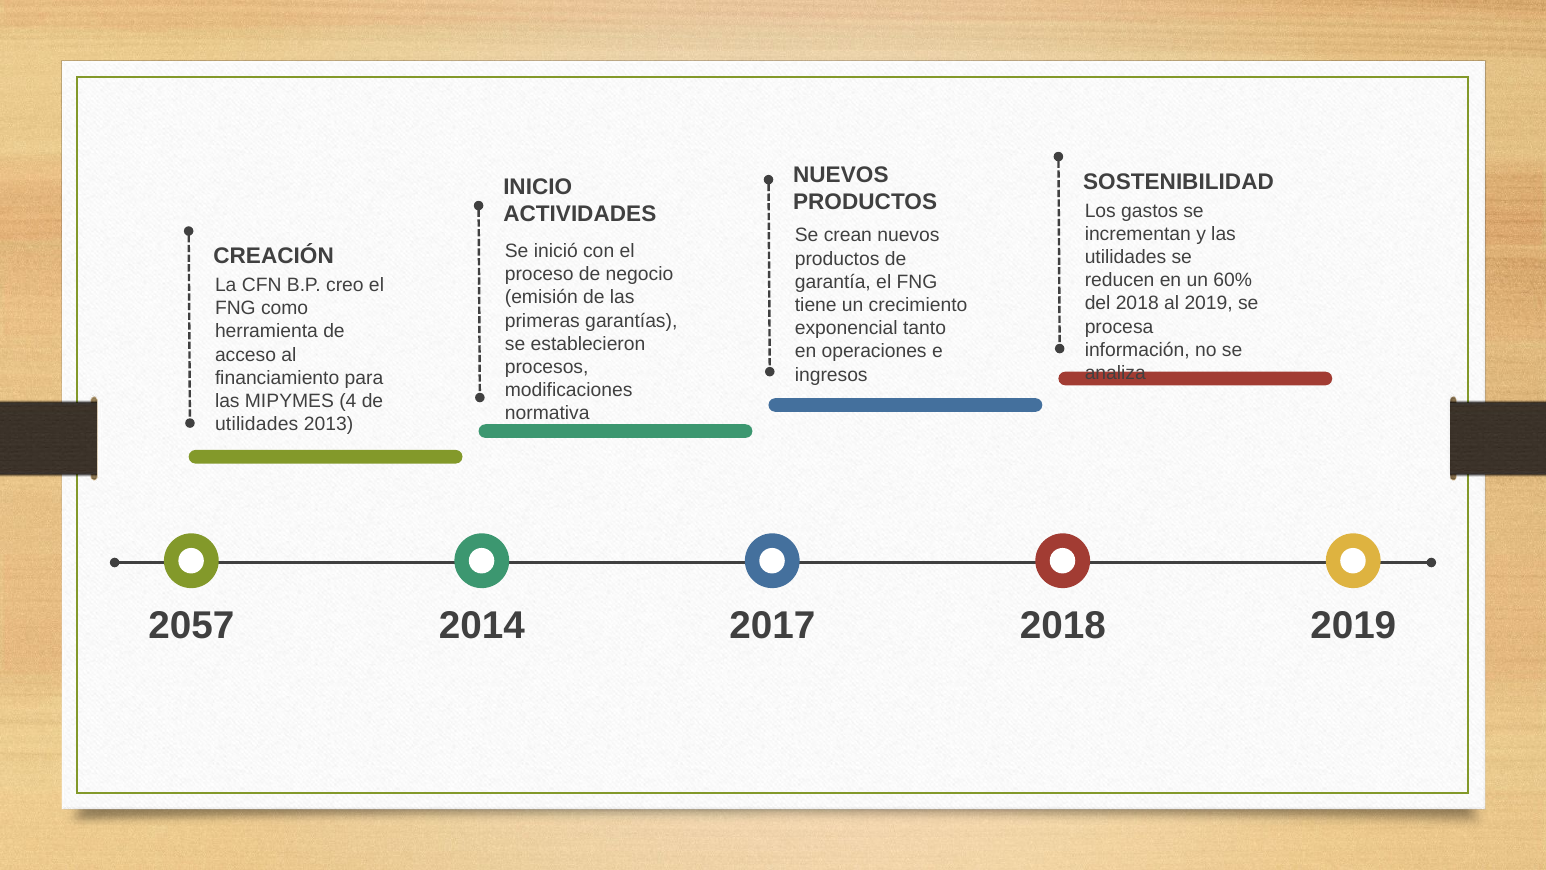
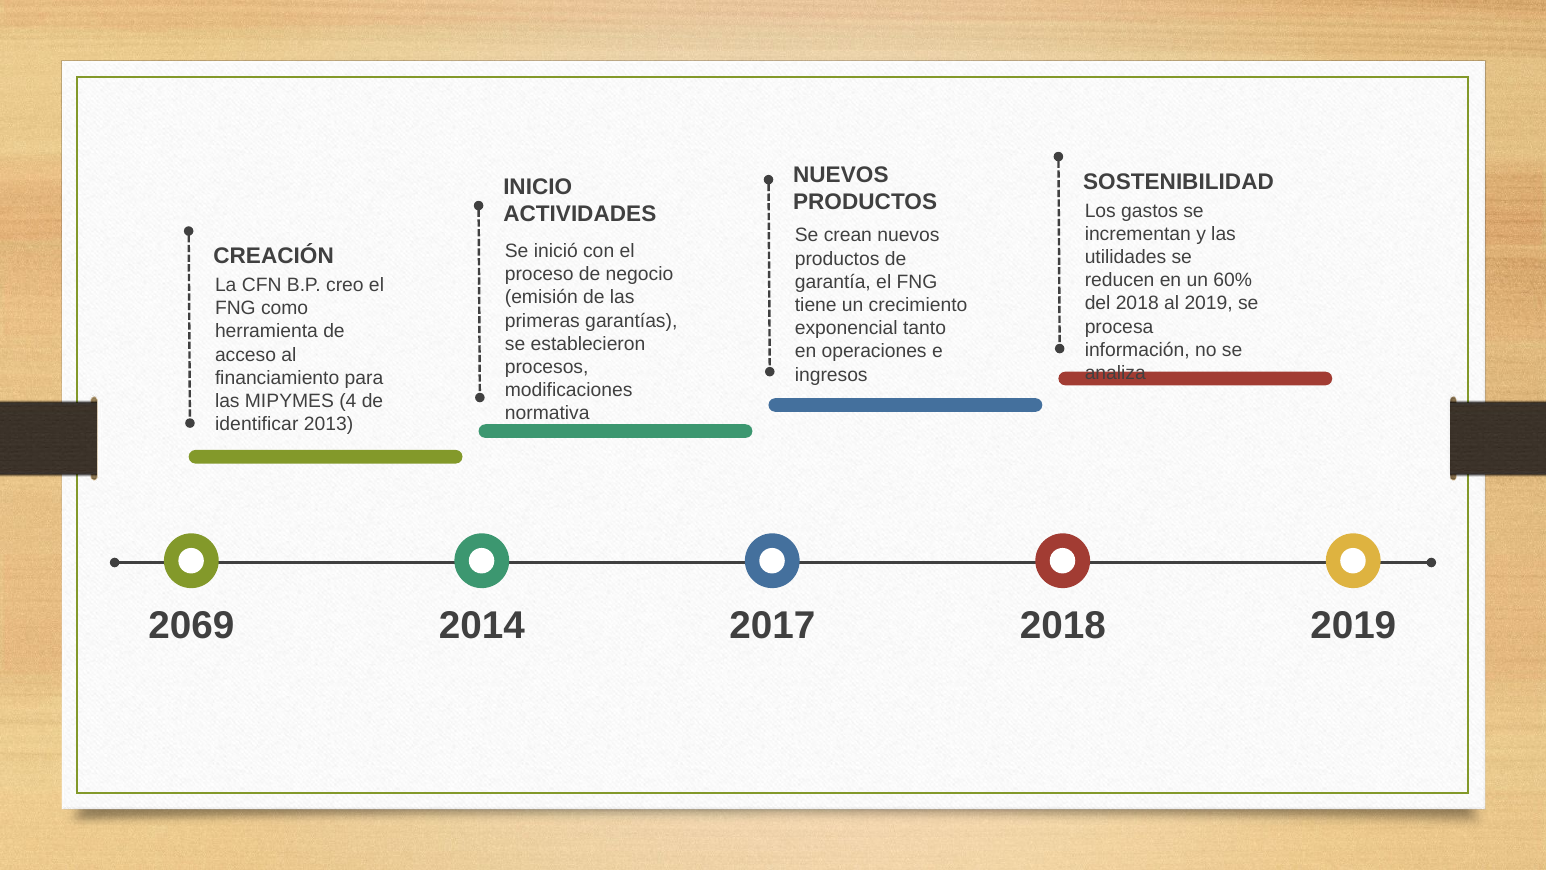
utilidades at (257, 424): utilidades -> identificar
2057: 2057 -> 2069
